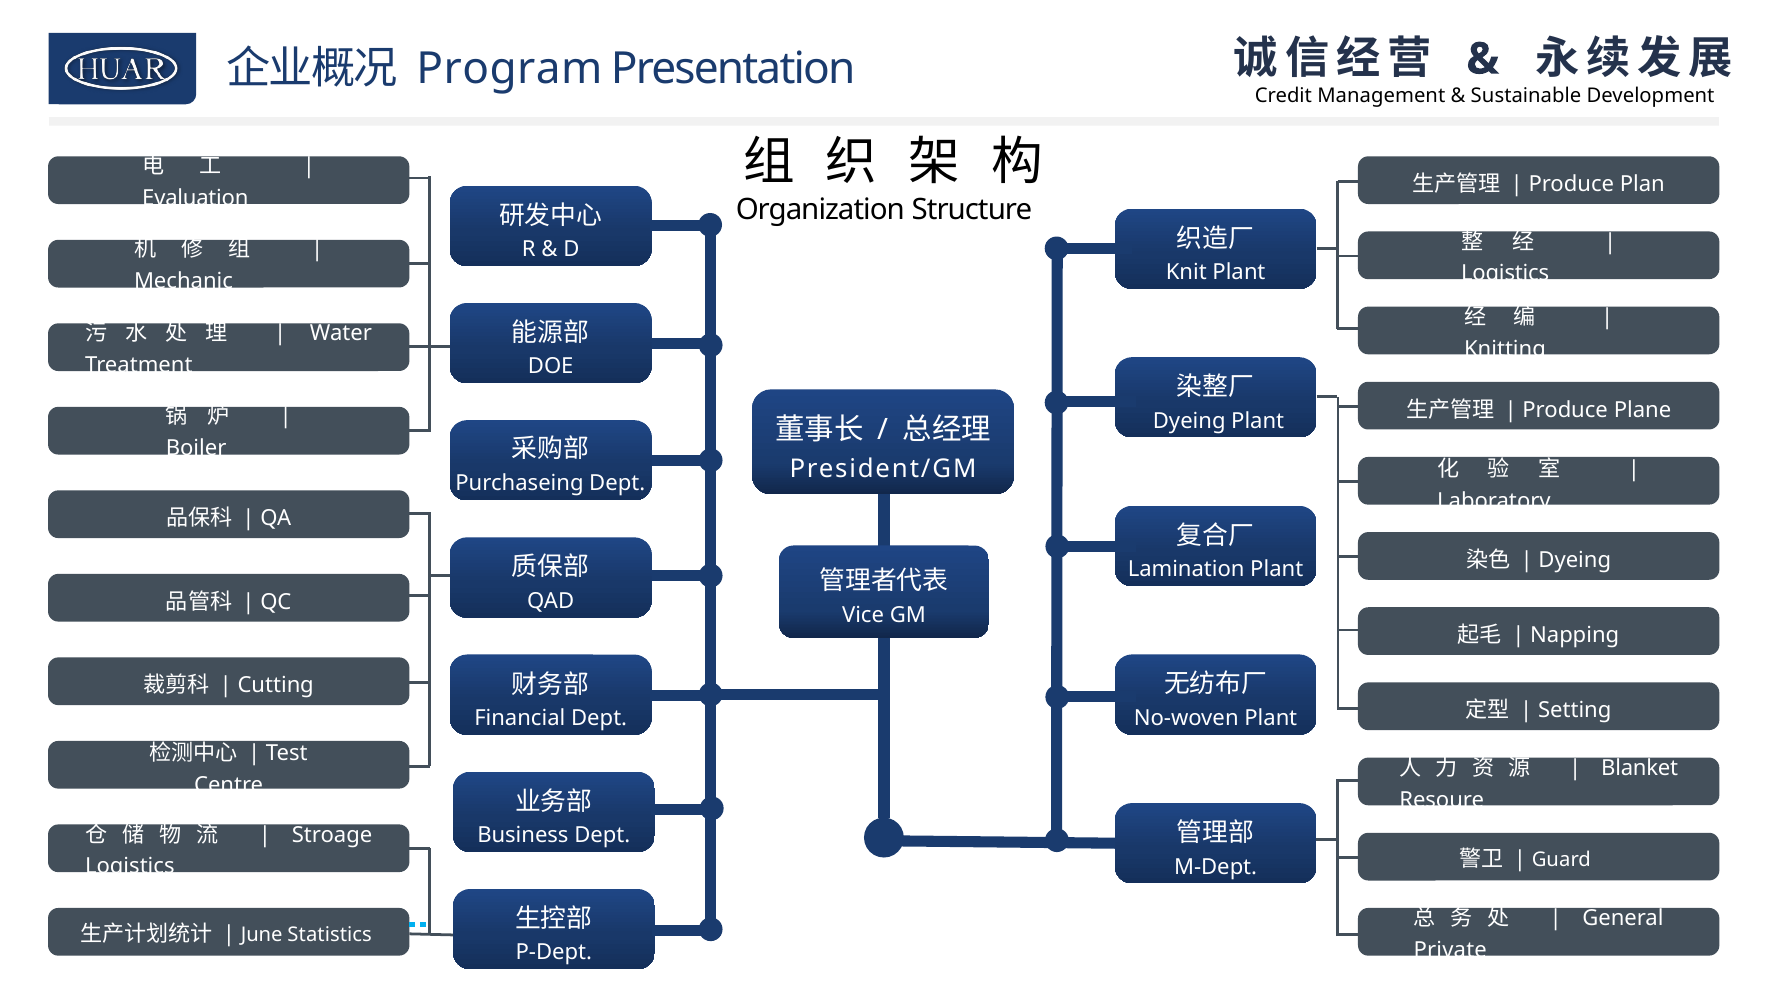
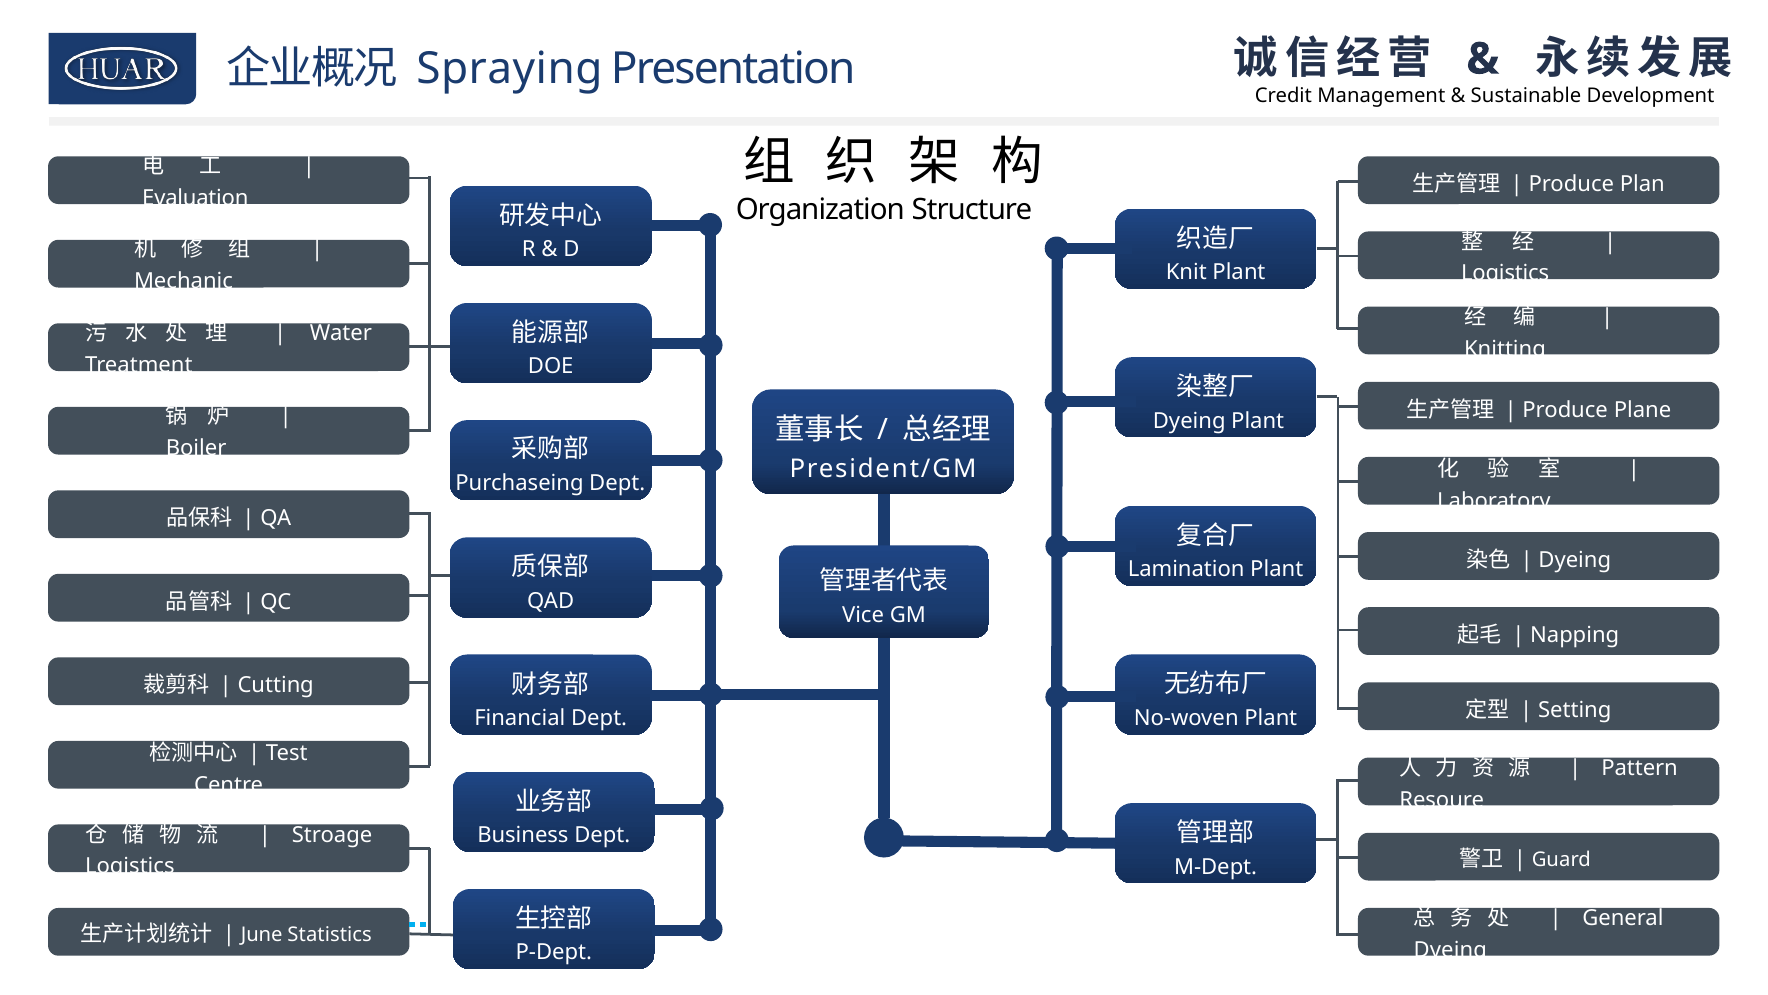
Program: Program -> Spraying
Blanket: Blanket -> Pattern
Private at (1450, 950): Private -> Dyeing
